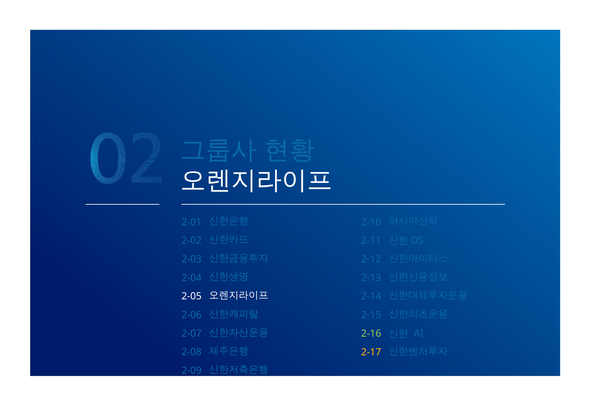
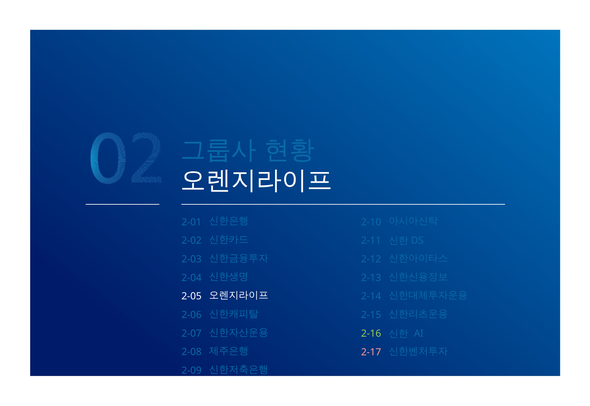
2-17 colour: yellow -> pink
